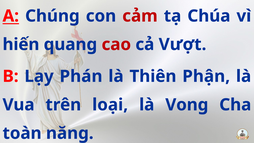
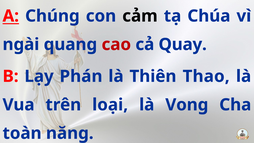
cảm colour: red -> black
hiến: hiến -> ngài
Vượt: Vượt -> Quay
Phận: Phận -> Thao
